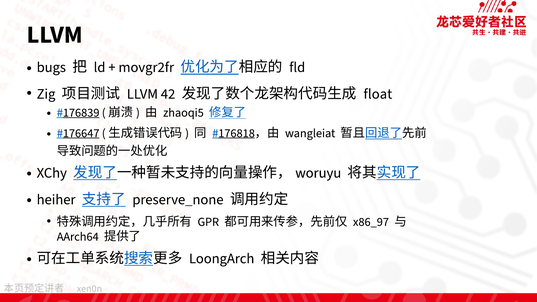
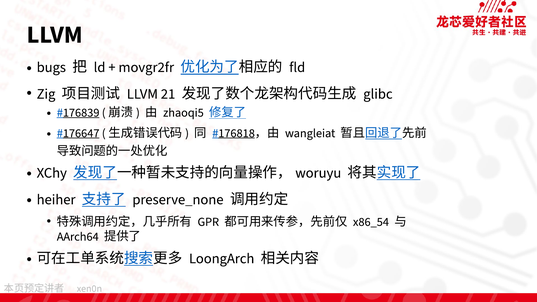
42: 42 -> 21
float: float -> glibc
x86_97: x86_97 -> x86_54
